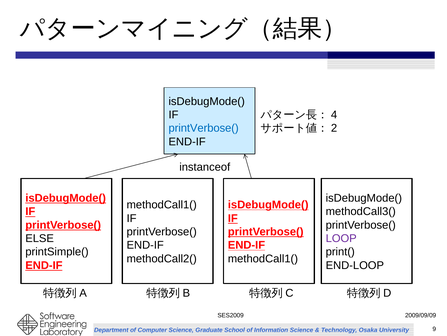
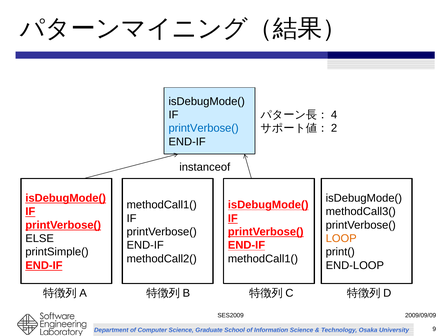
LOOP colour: purple -> orange
